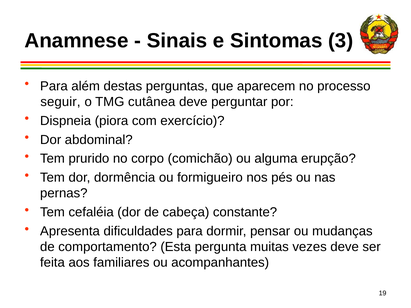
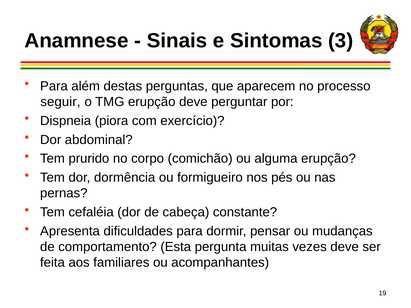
TMG cutânea: cutânea -> erupção
